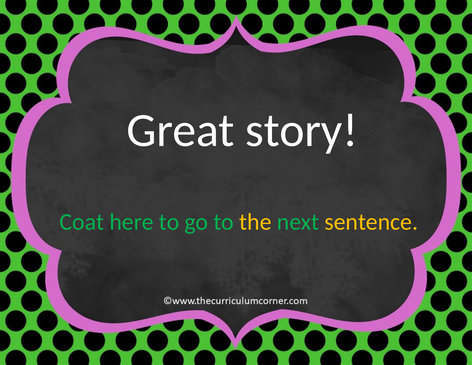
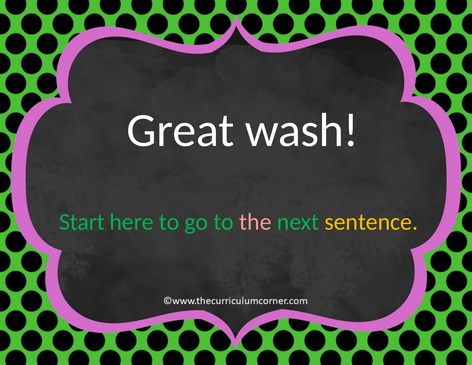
story: story -> wash
Coat: Coat -> Start
the colour: yellow -> pink
